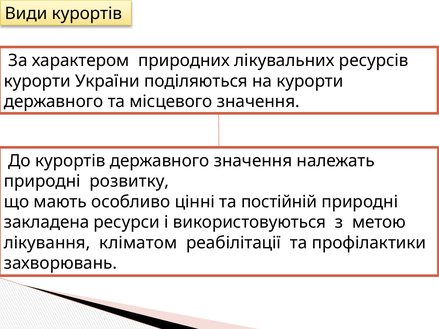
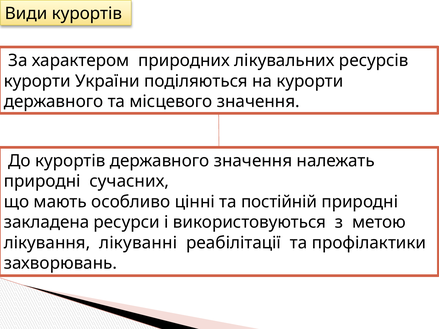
розвитку: розвитку -> сучасних
кліматом: кліматом -> лікуванні
